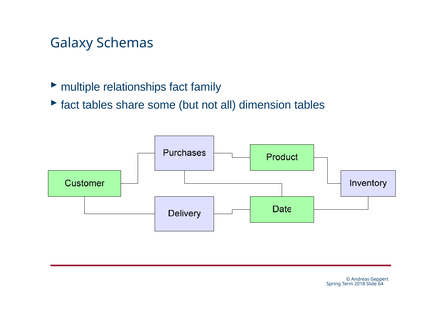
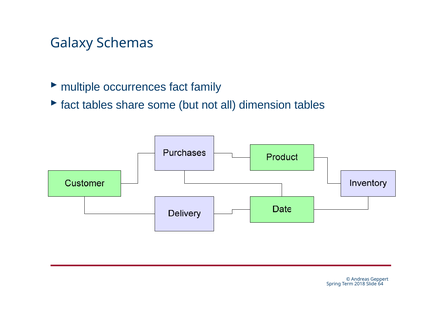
relationships: relationships -> occurrences
